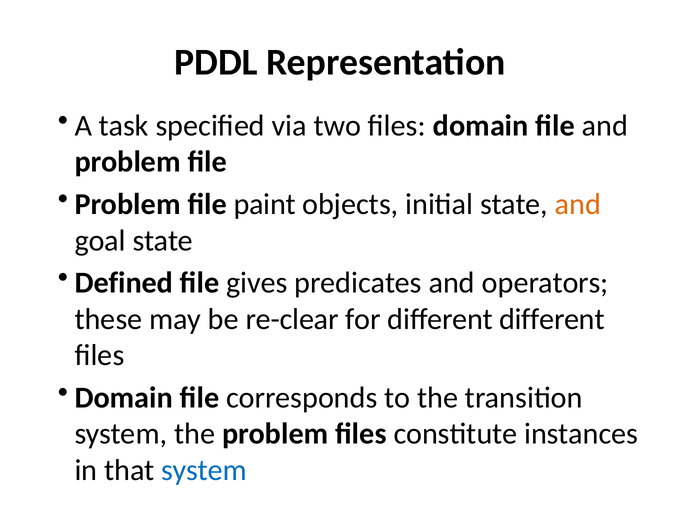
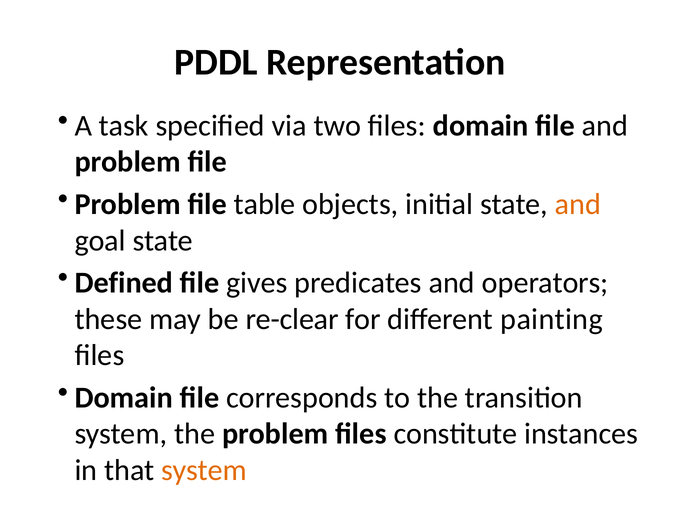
paint: paint -> table
different different: different -> painting
system at (204, 470) colour: blue -> orange
